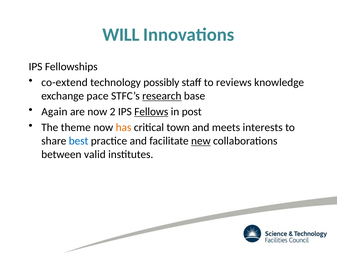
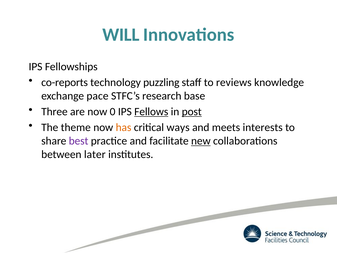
co-extend: co-extend -> co-reports
possibly: possibly -> puzzling
research underline: present -> none
Again: Again -> Three
2: 2 -> 0
post underline: none -> present
town: town -> ways
best colour: blue -> purple
valid: valid -> later
